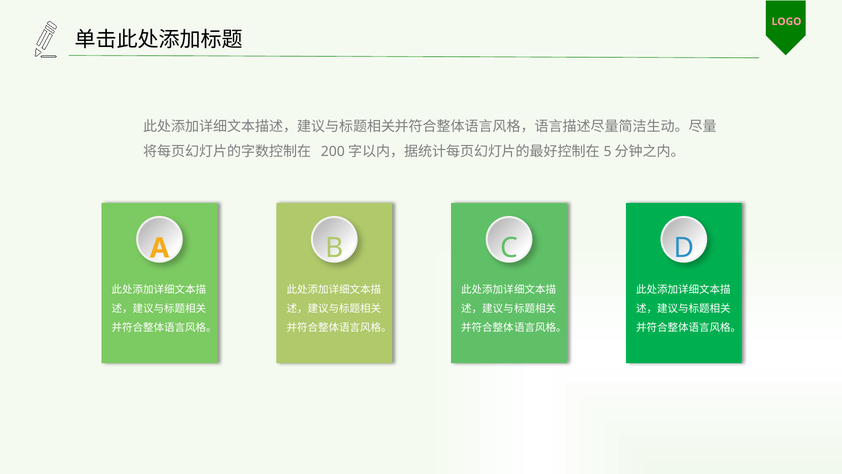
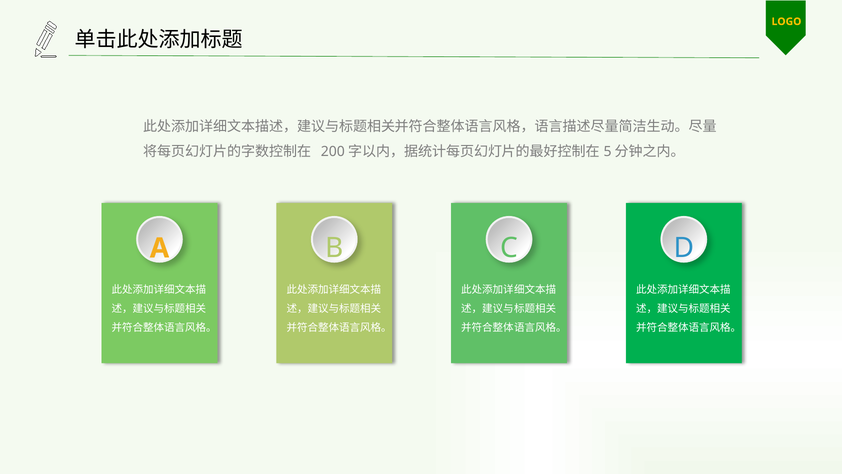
LOGO colour: pink -> yellow
